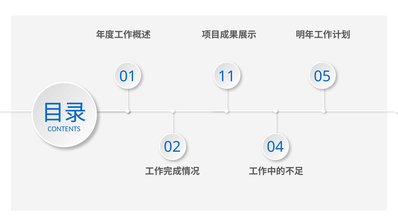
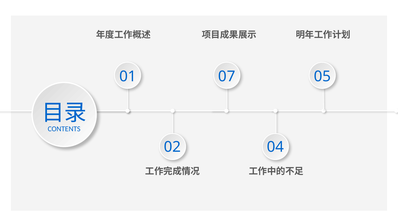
11: 11 -> 07
